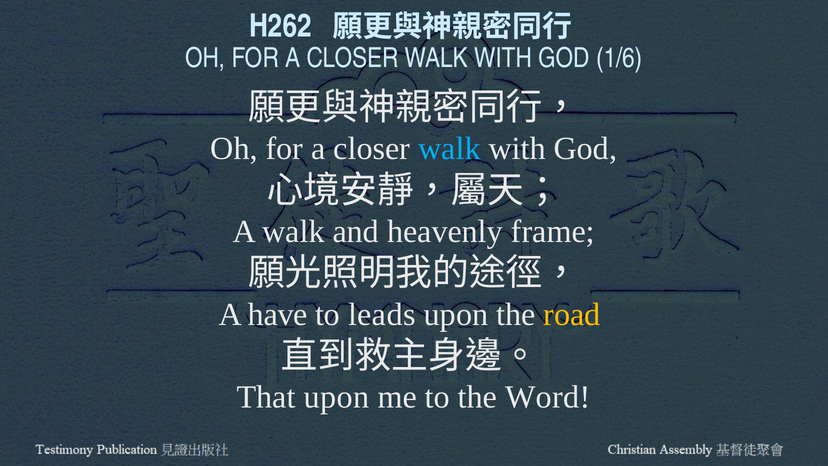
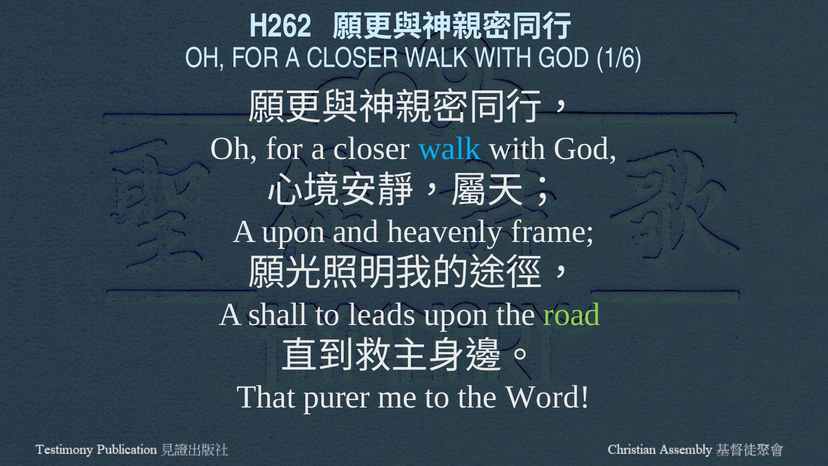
A walk: walk -> upon
have: have -> shall
road colour: yellow -> light green
That upon: upon -> purer
